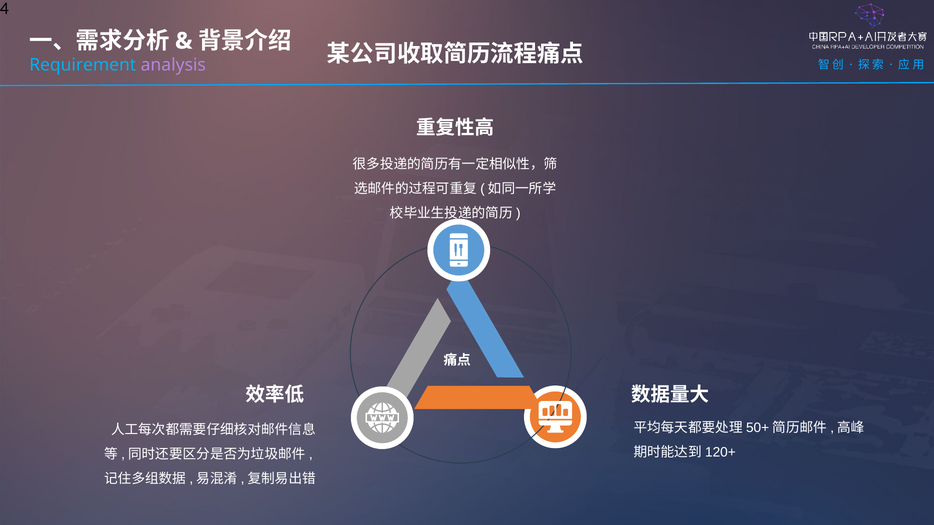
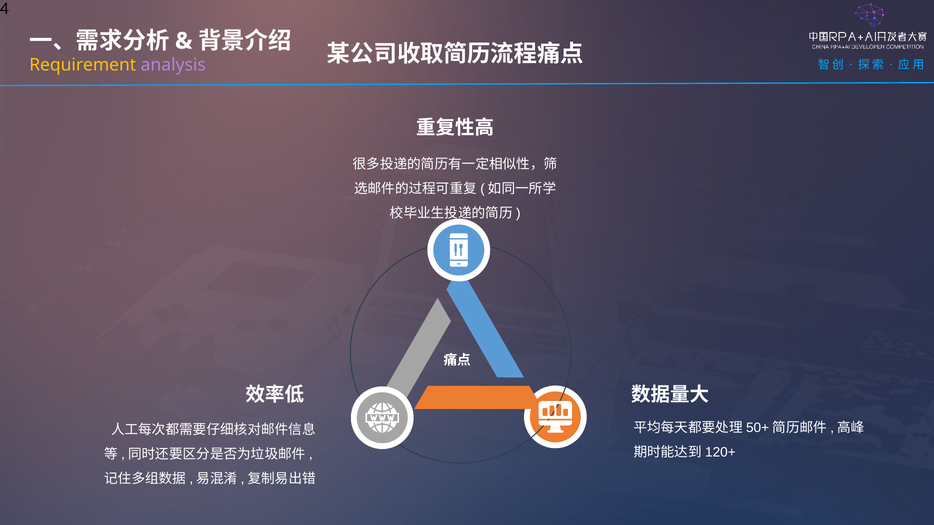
Requirement colour: light blue -> yellow
